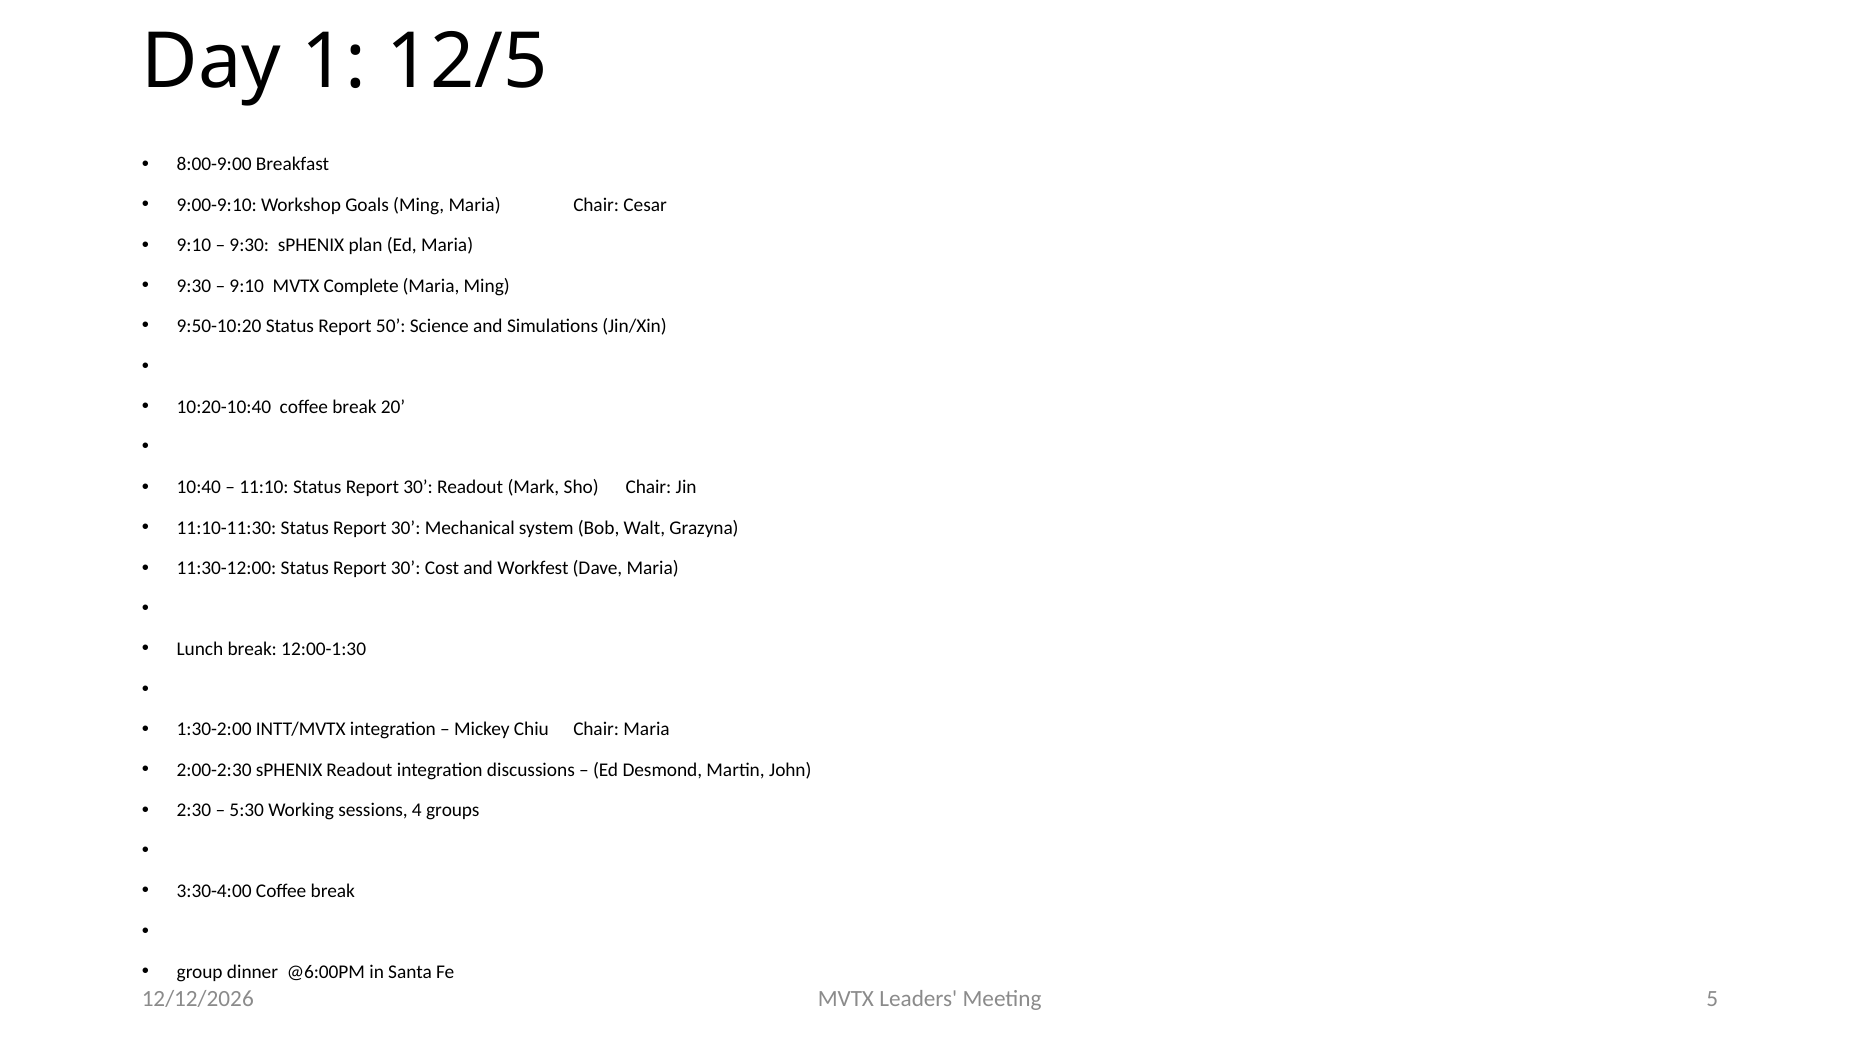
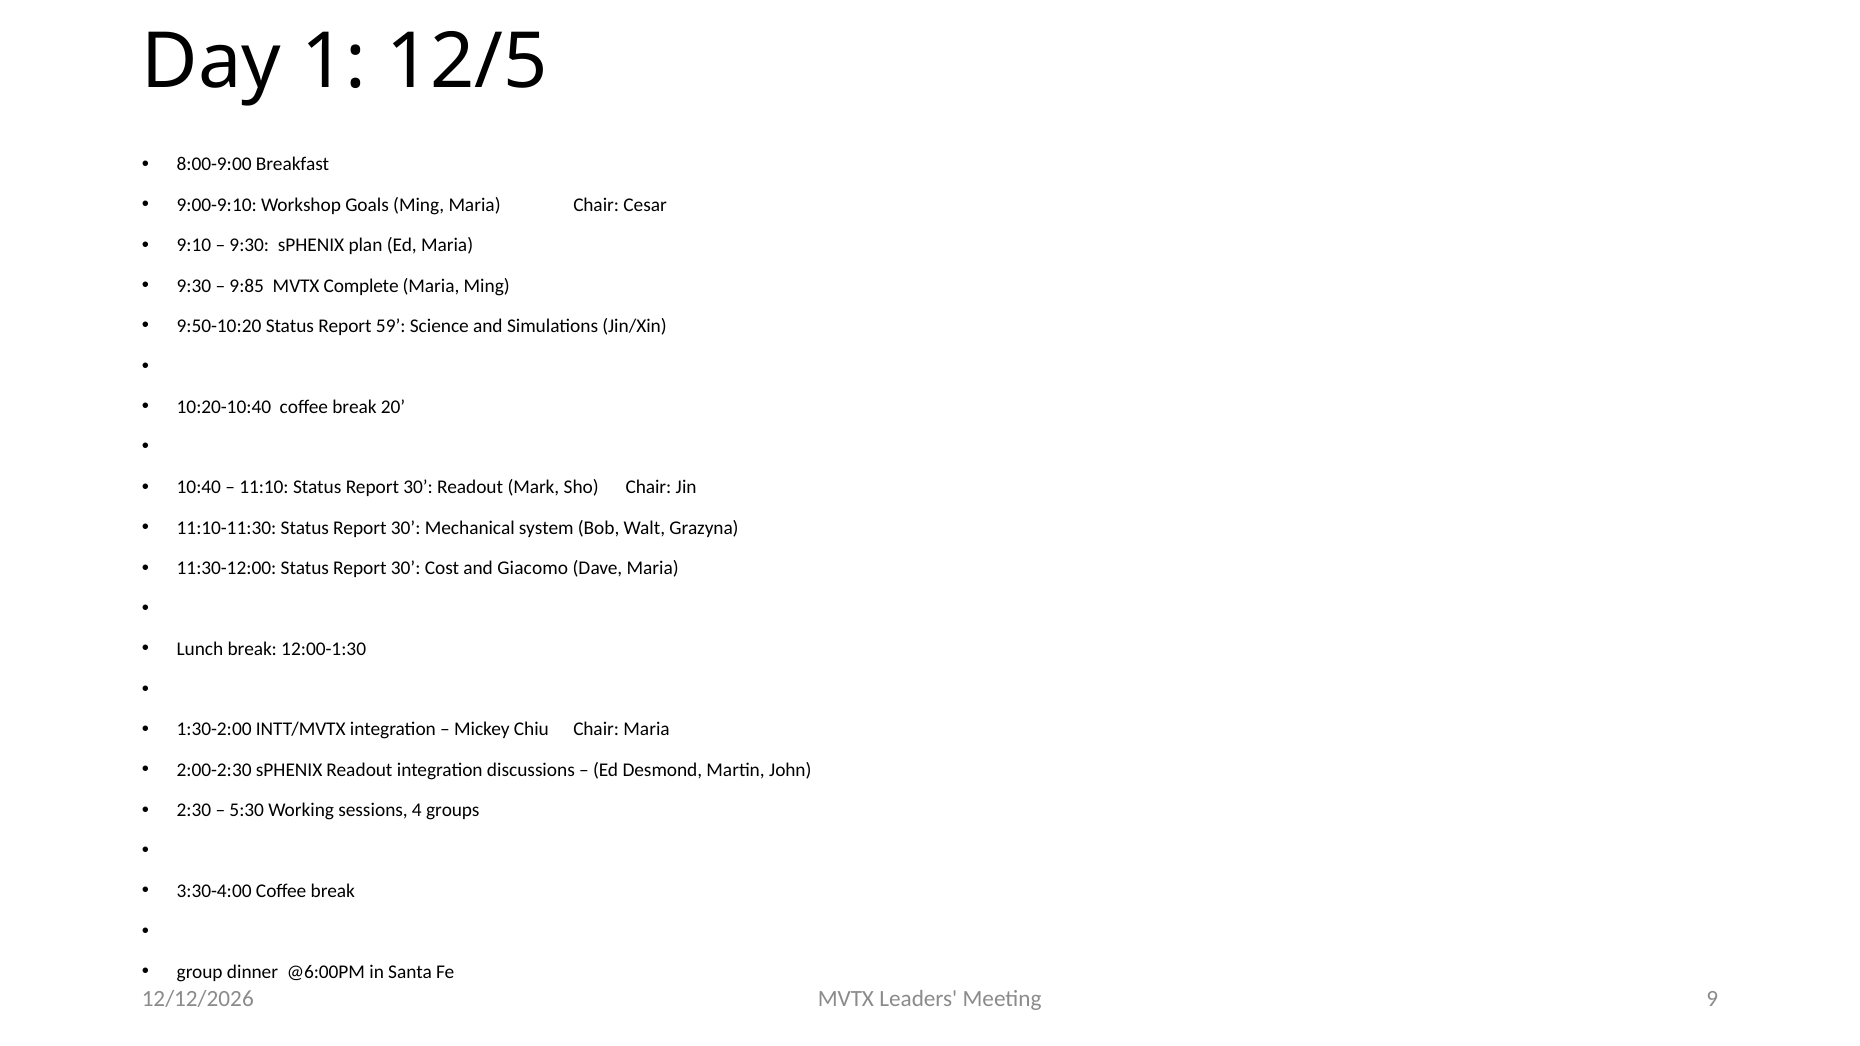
9:10 at (247, 286): 9:10 -> 9:85
50: 50 -> 59
Workfest: Workfest -> Giacomo
5: 5 -> 9
